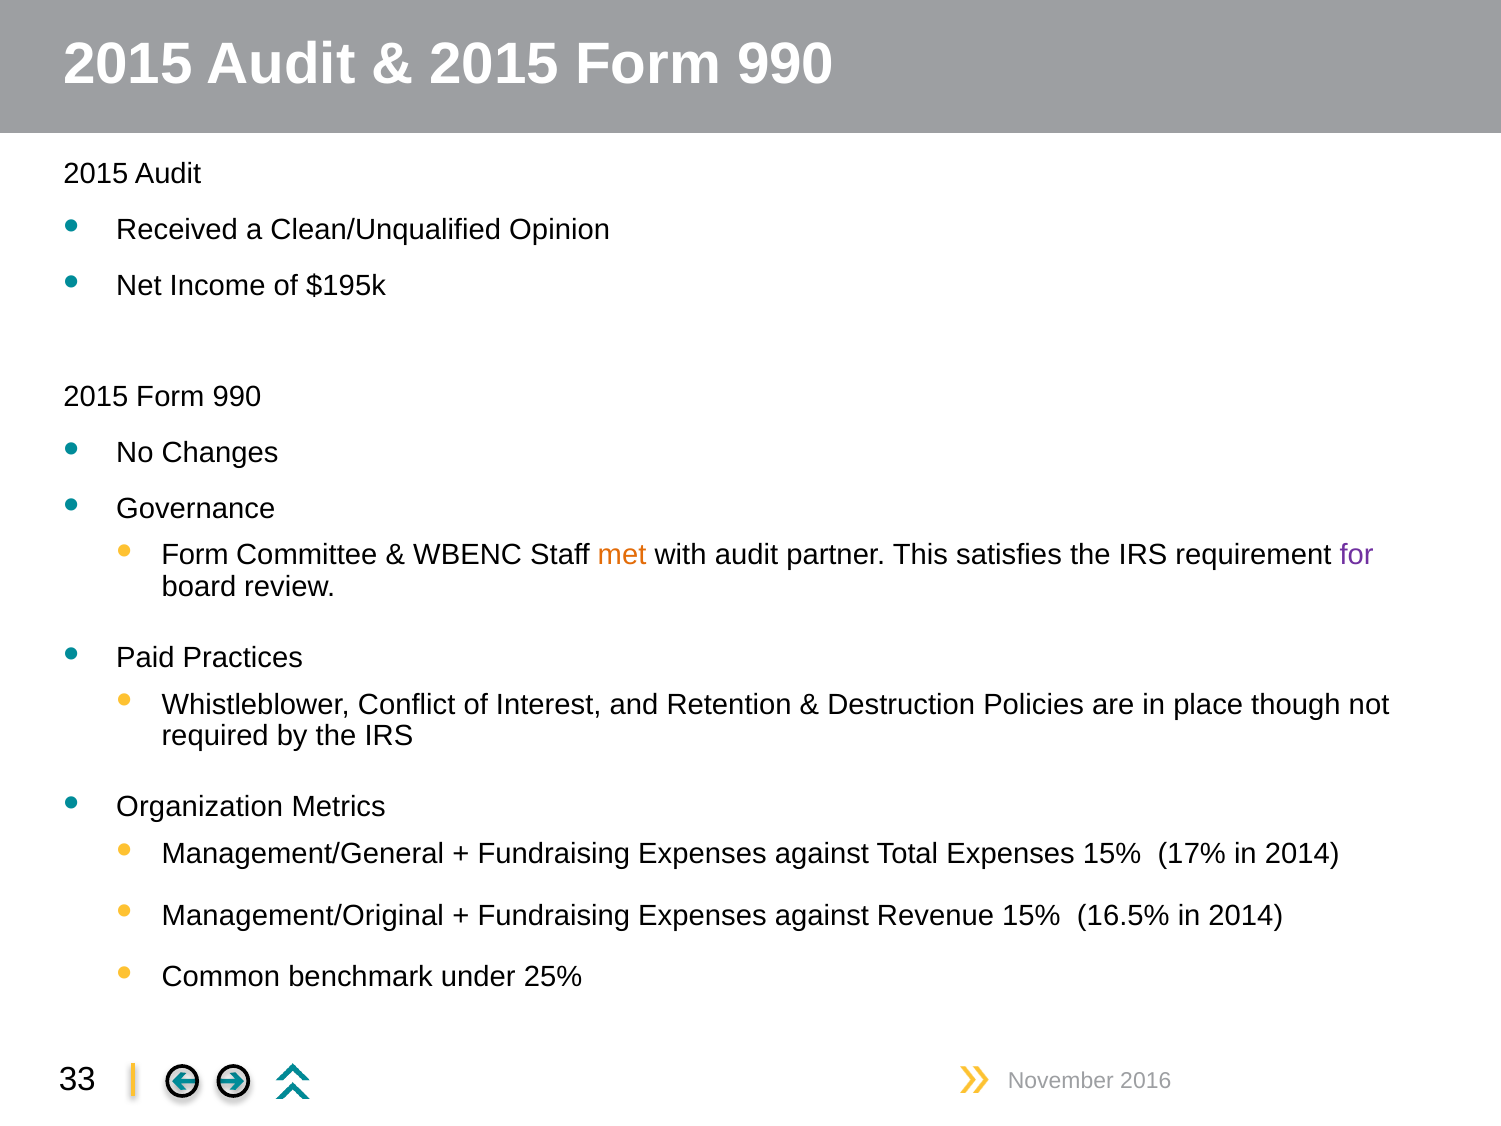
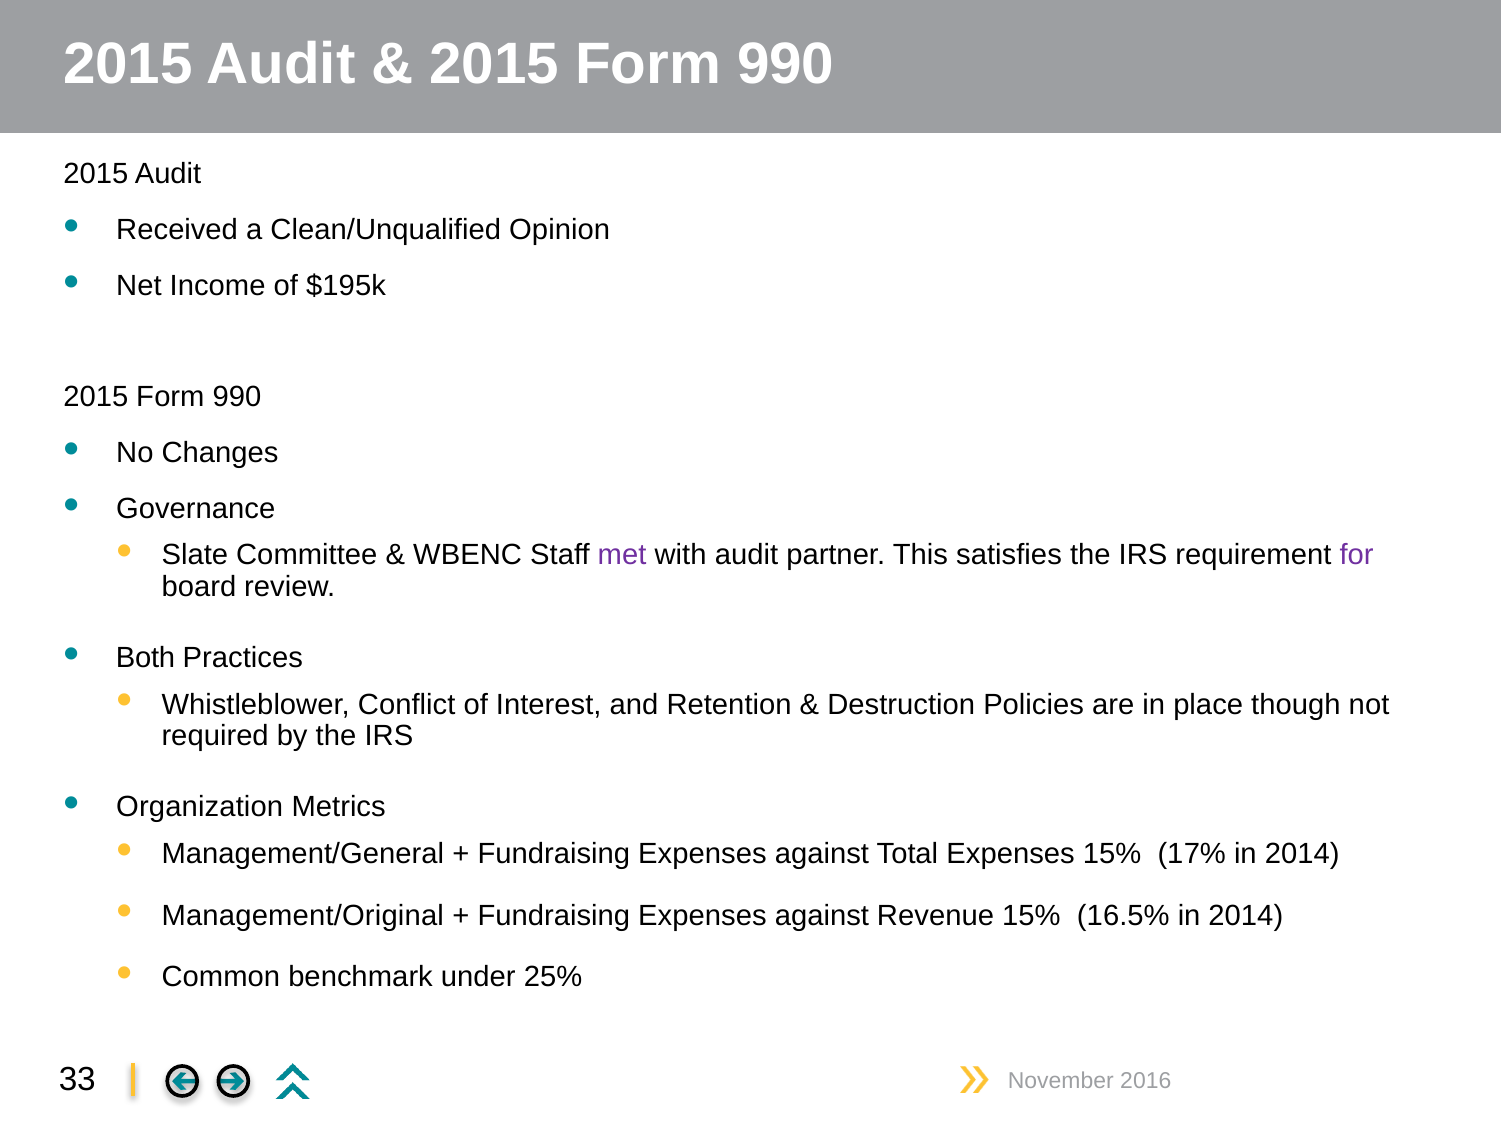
Form at (195, 555): Form -> Slate
met colour: orange -> purple
Paid: Paid -> Both
